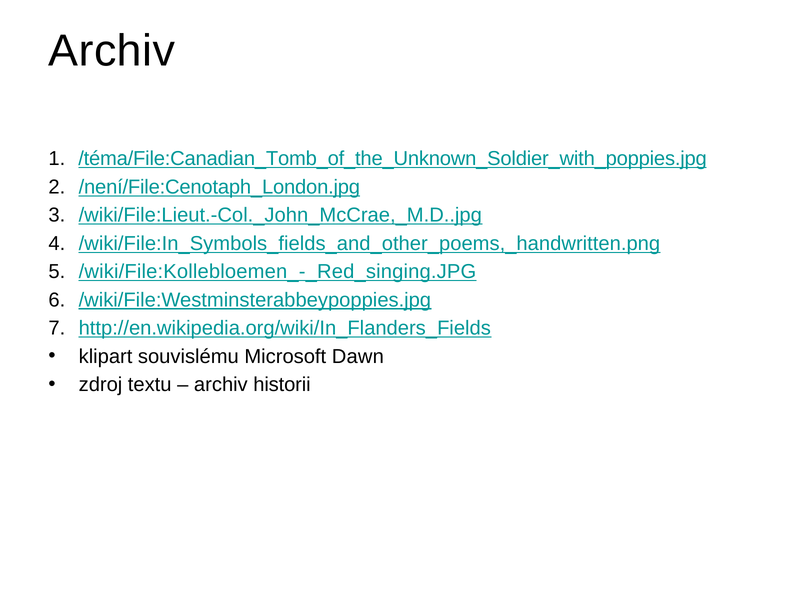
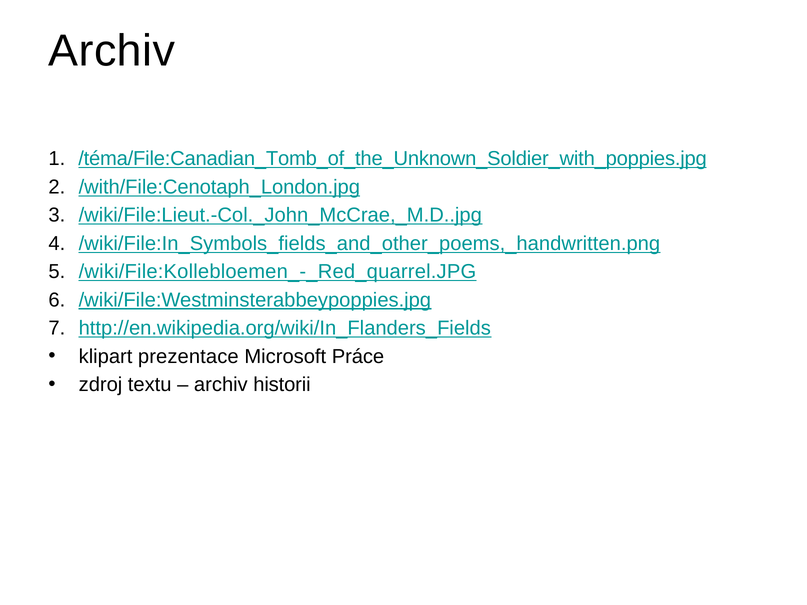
/není/File:Cenotaph_London.jpg: /není/File:Cenotaph_London.jpg -> /with/File:Cenotaph_London.jpg
/wiki/File:Kollebloemen_-_Red_singing.JPG: /wiki/File:Kollebloemen_-_Red_singing.JPG -> /wiki/File:Kollebloemen_-_Red_quarrel.JPG
souvislému: souvislému -> prezentace
Dawn: Dawn -> Práce
